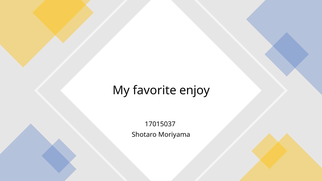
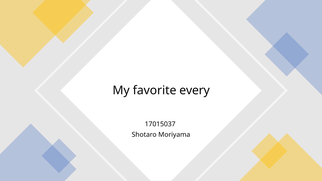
enjoy: enjoy -> every
